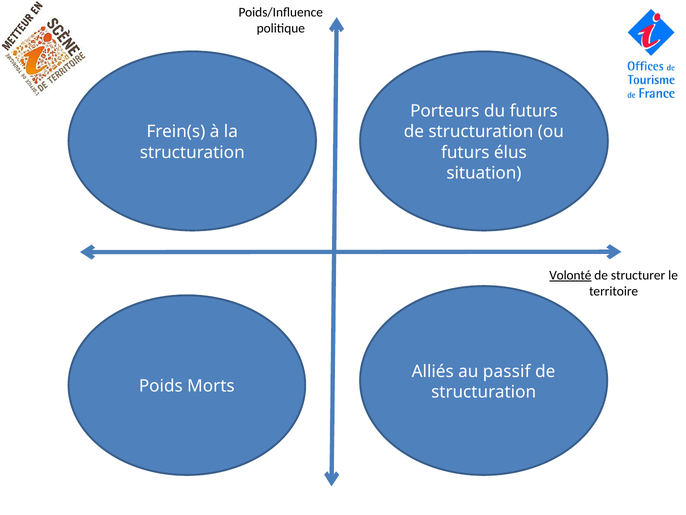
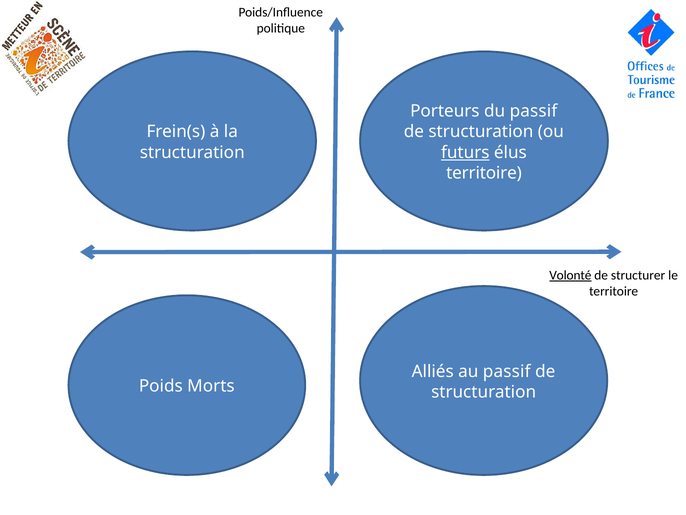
du futurs: futurs -> passif
futurs at (465, 152) underline: none -> present
situation at (484, 173): situation -> territoire
